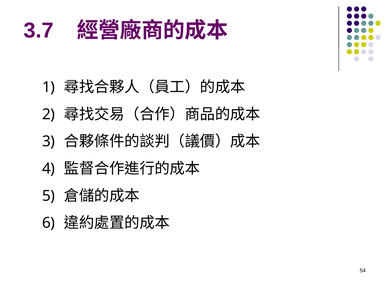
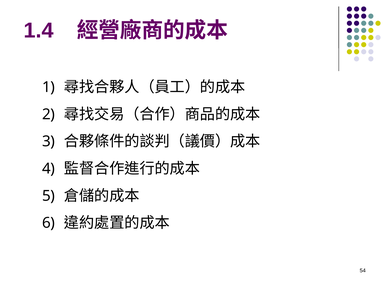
3.7: 3.7 -> 1.4
